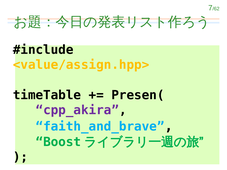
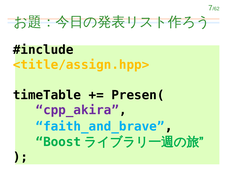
<value/assign.hpp>: <value/assign.hpp> -> <title/assign.hpp>
